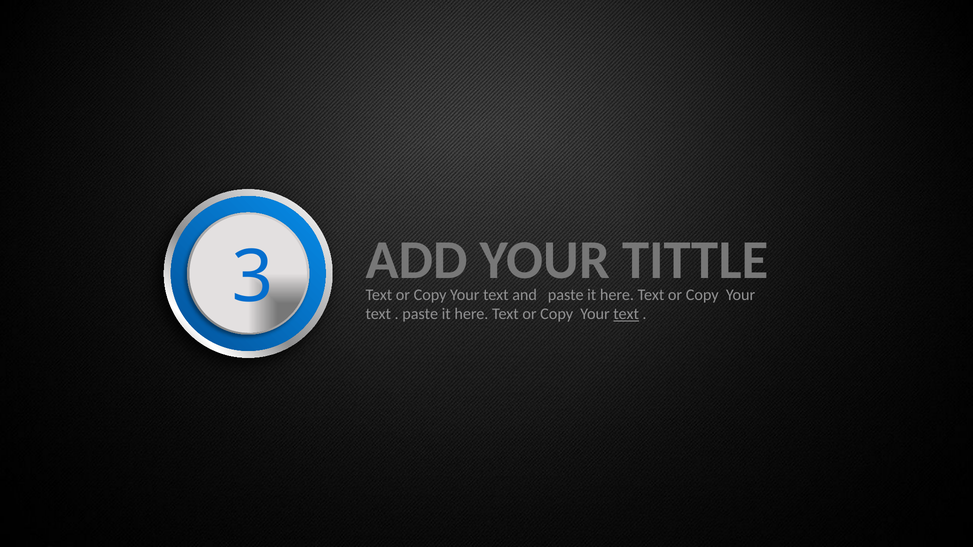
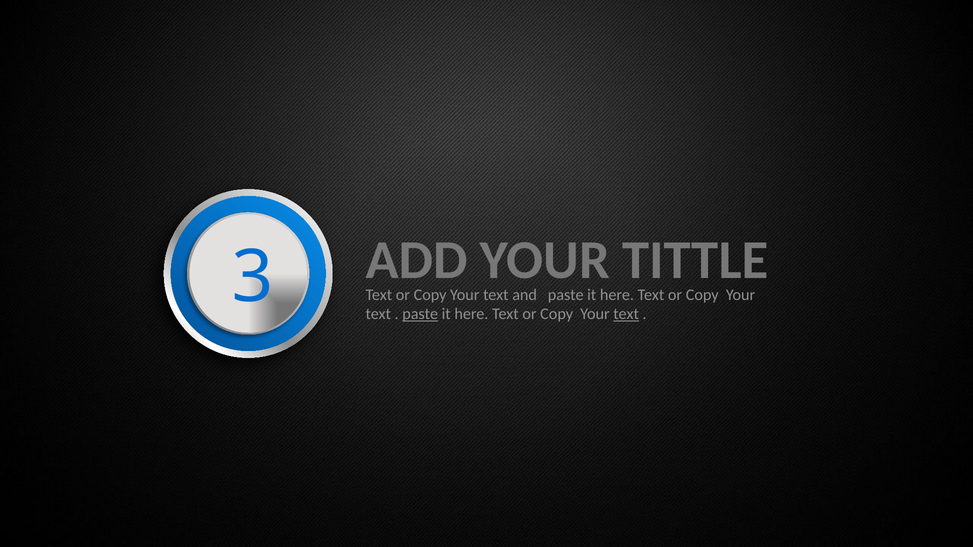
paste at (420, 314) underline: none -> present
